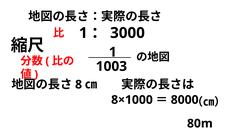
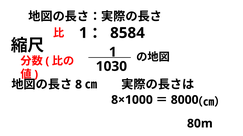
3000: 3000 -> 8584
1003: 1003 -> 1030
